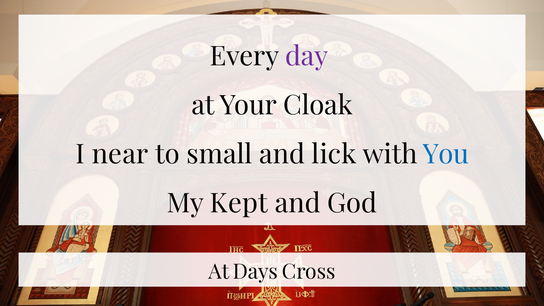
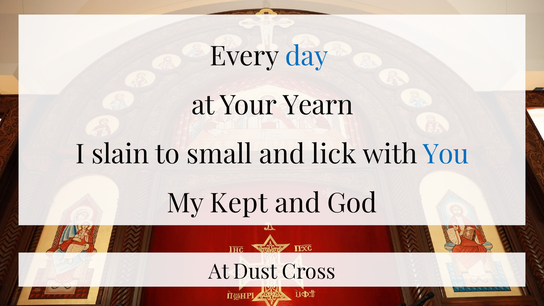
day colour: purple -> blue
Cloak: Cloak -> Yearn
near: near -> slain
Days: Days -> Dust
